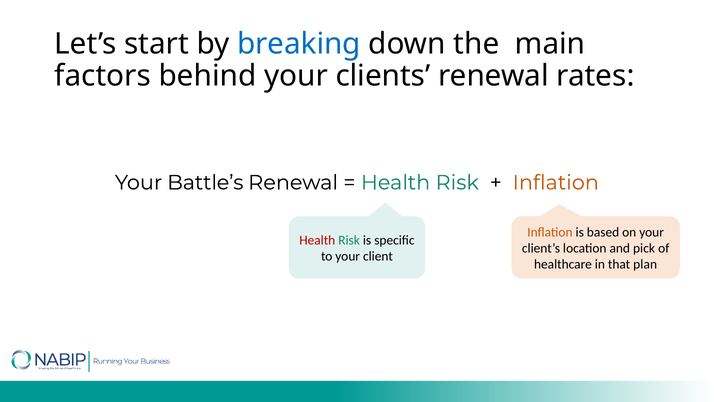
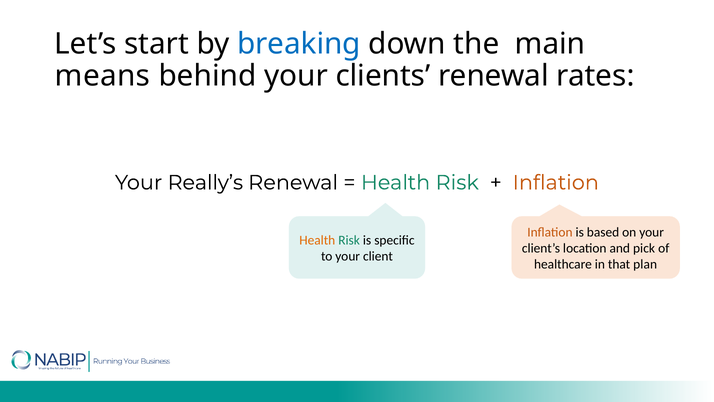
factors: factors -> means
Battle’s: Battle’s -> Really’s
Health at (317, 240) colour: red -> orange
